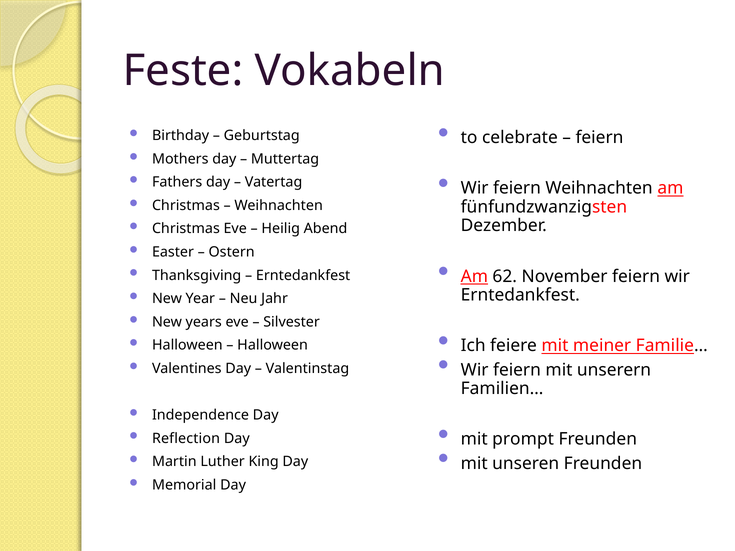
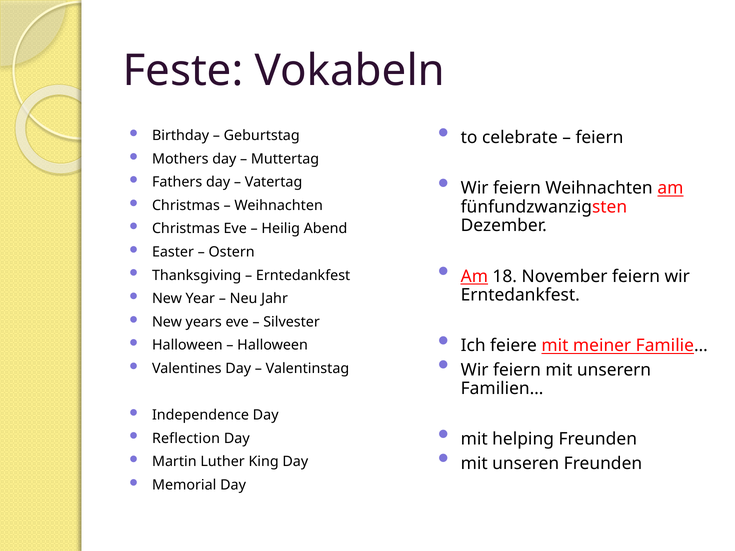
62: 62 -> 18
prompt: prompt -> helping
